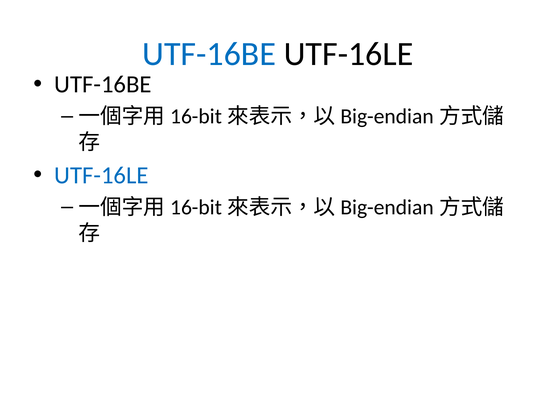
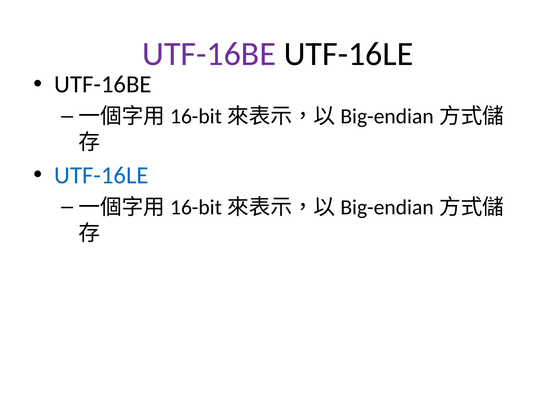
UTF-16BE at (209, 54) colour: blue -> purple
